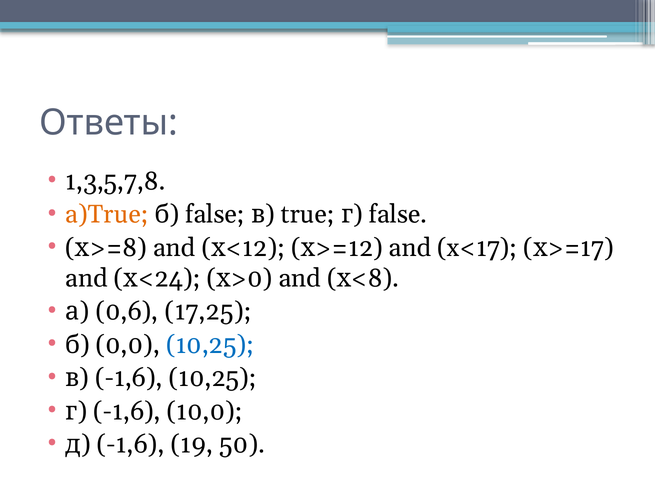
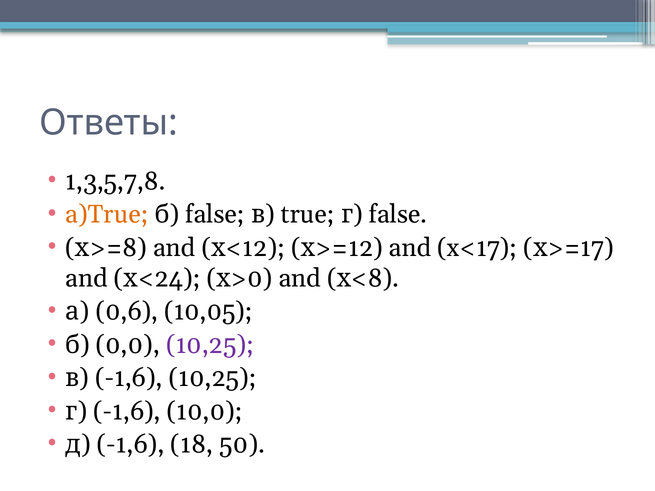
17,25: 17,25 -> 10,05
10,25 at (210, 345) colour: blue -> purple
19: 19 -> 18
